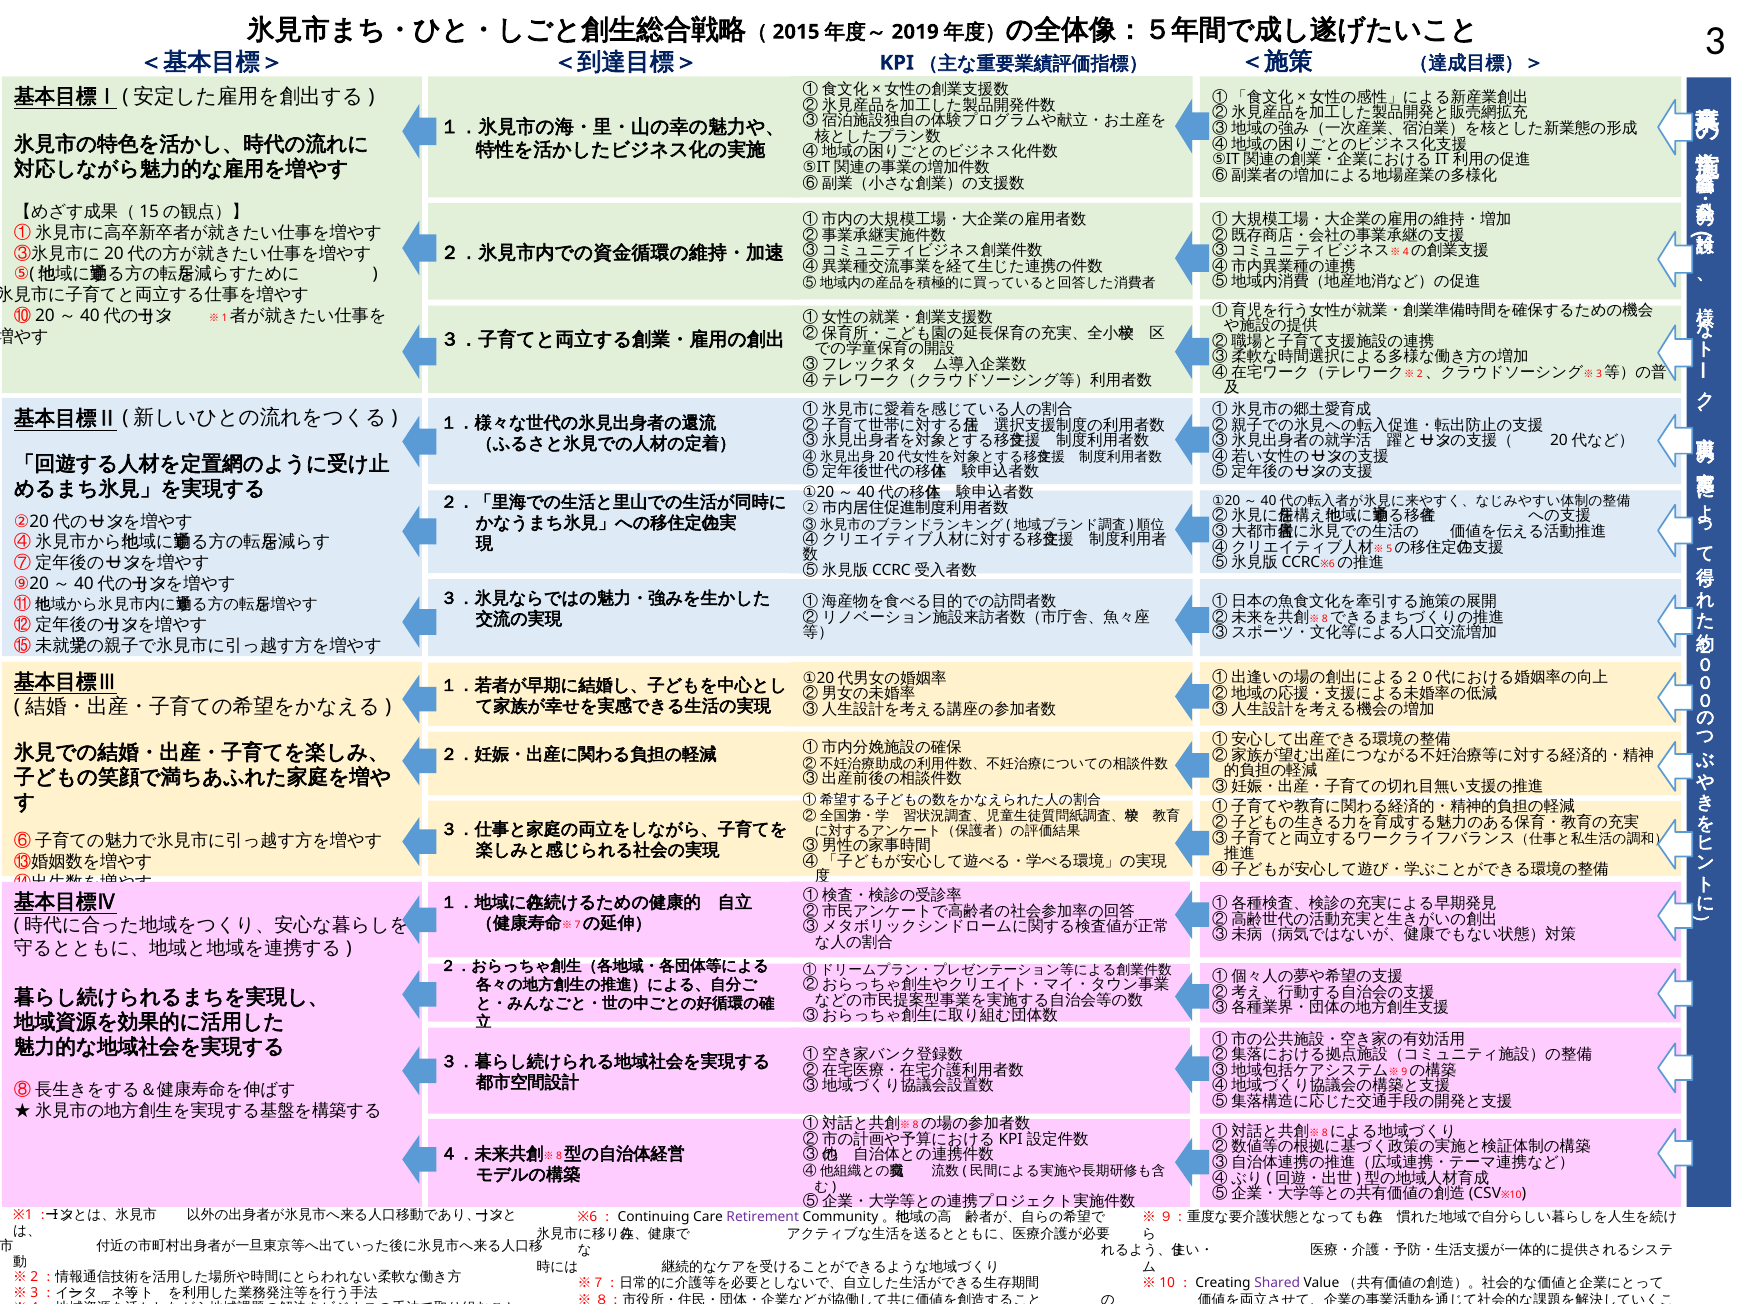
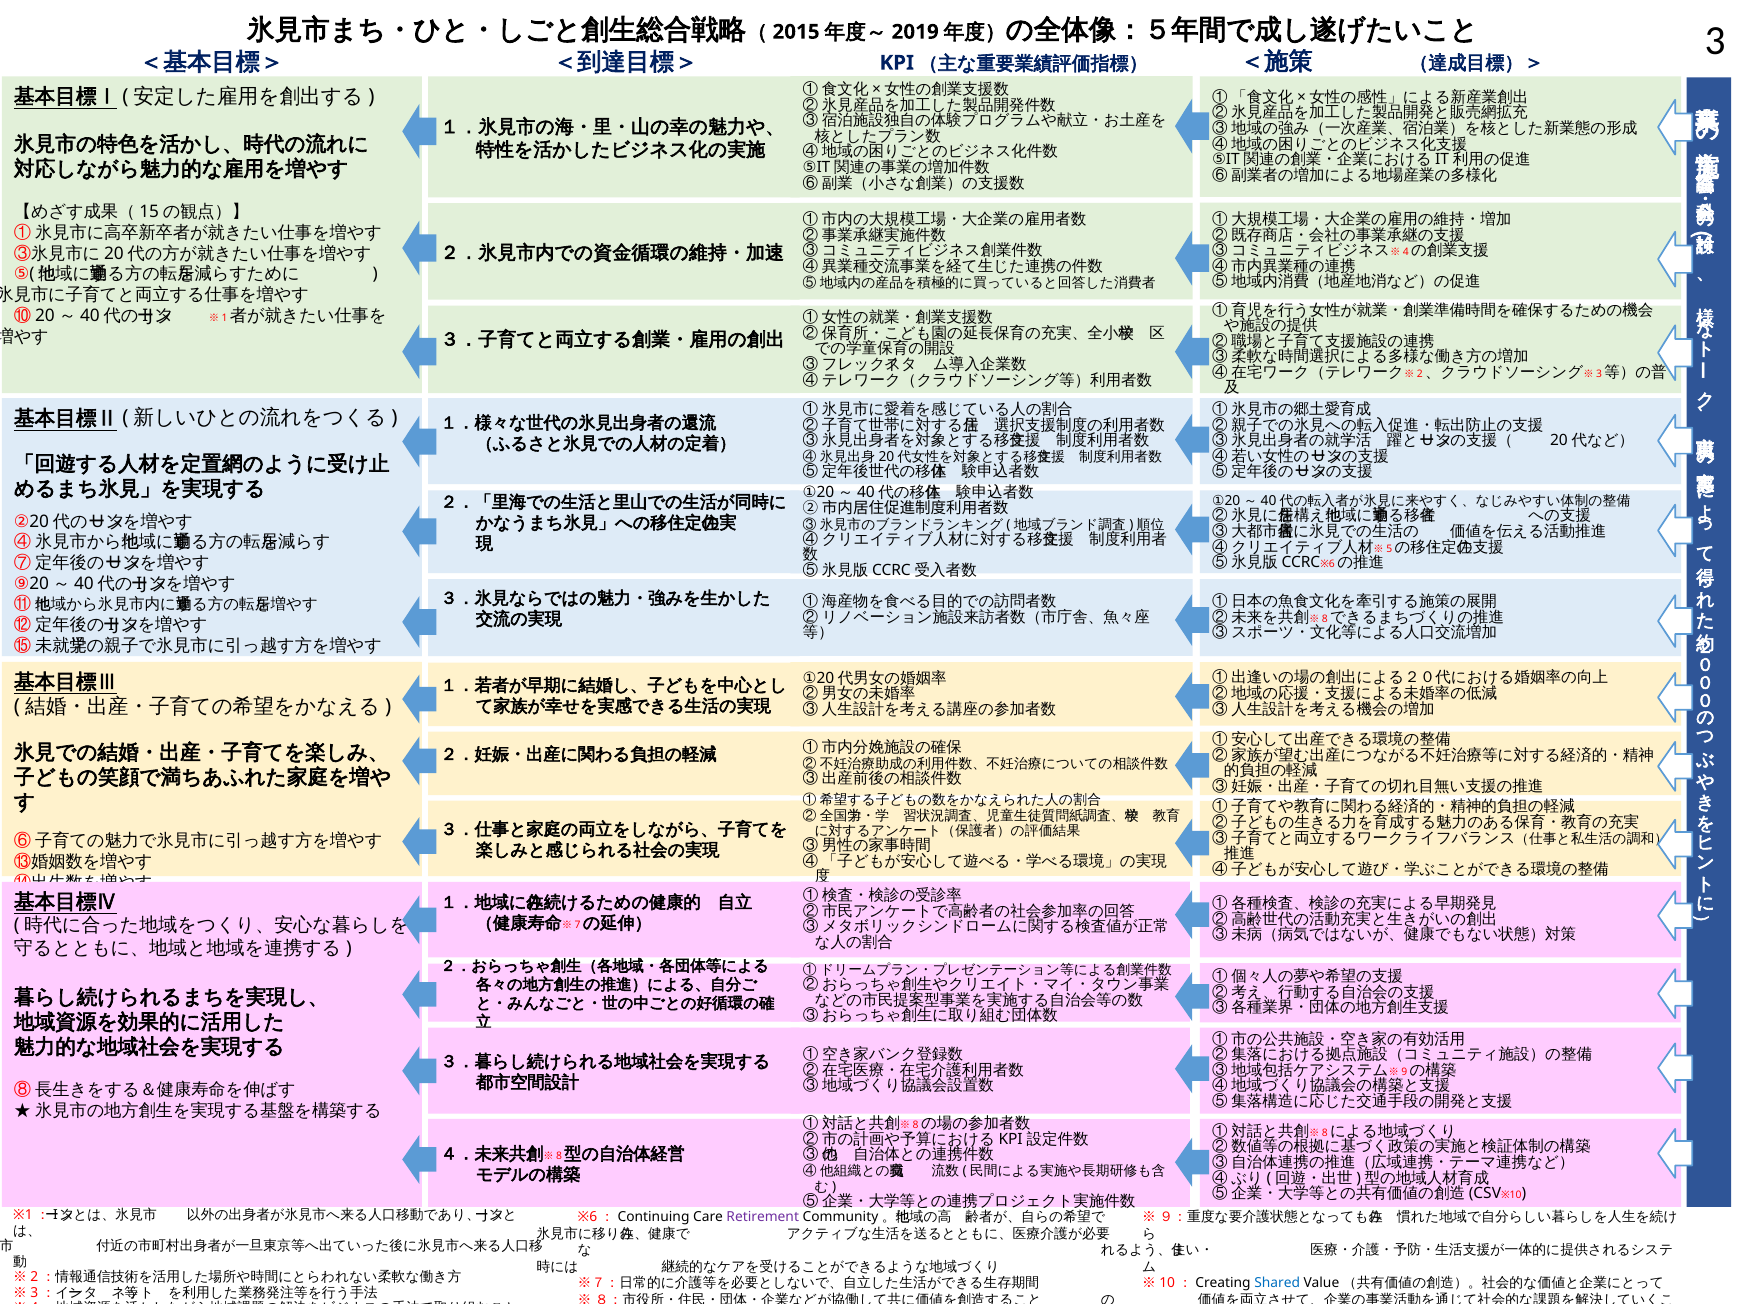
Shared colour: purple -> blue
